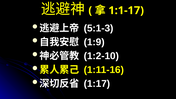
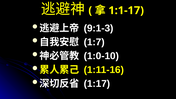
5:1-3: 5:1-3 -> 9:1-3
1:9: 1:9 -> 1:7
1:2-10: 1:2-10 -> 1:0-10
